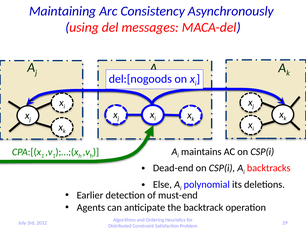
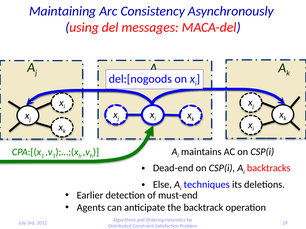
polynomial: polynomial -> techniques
